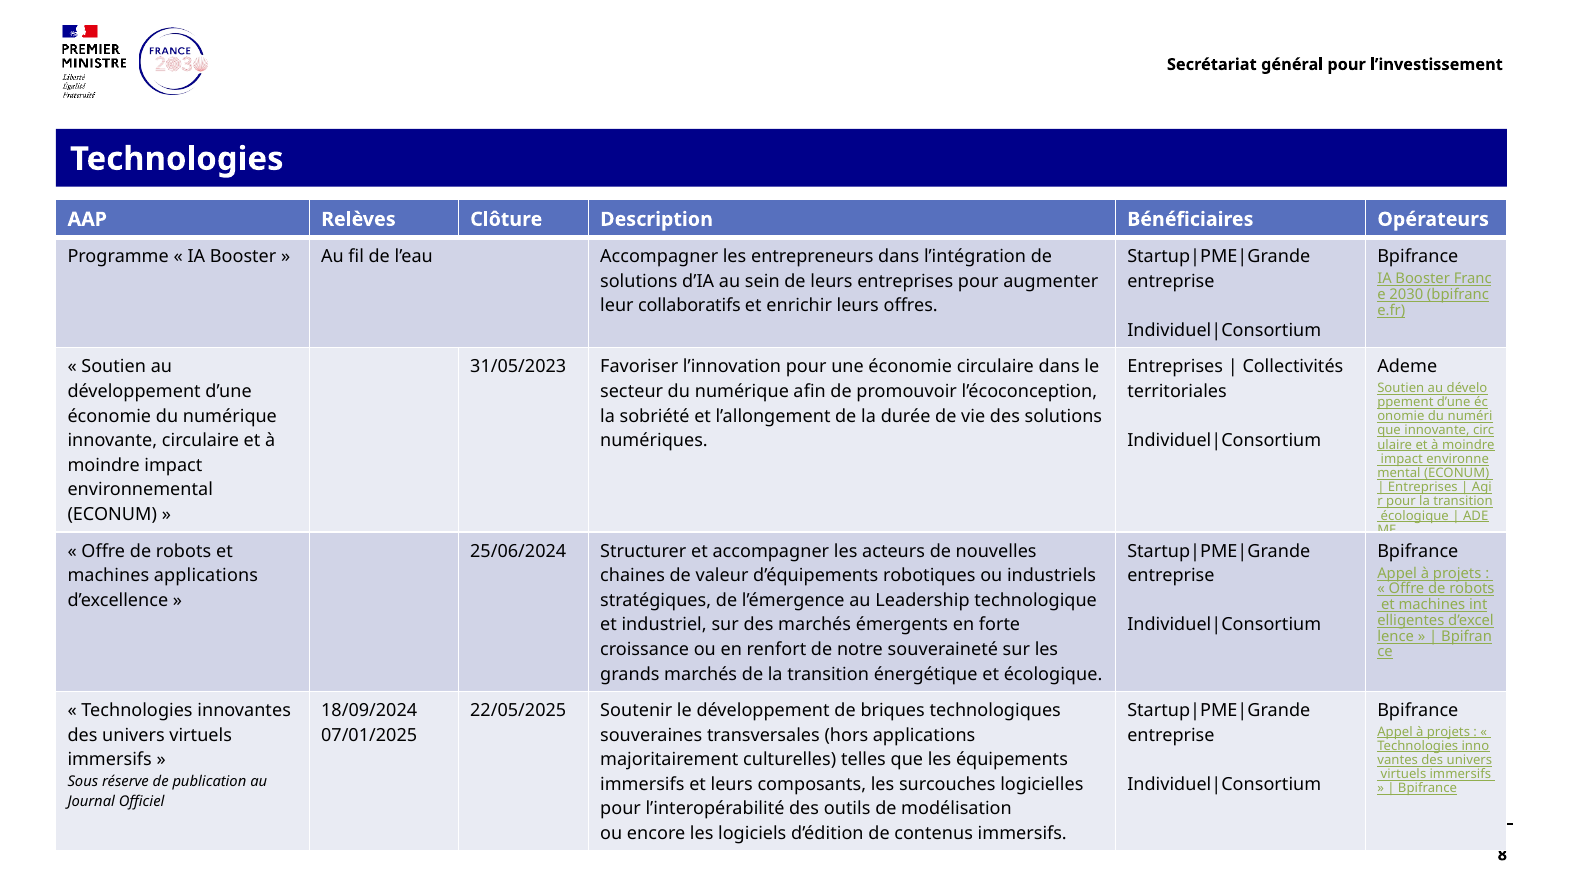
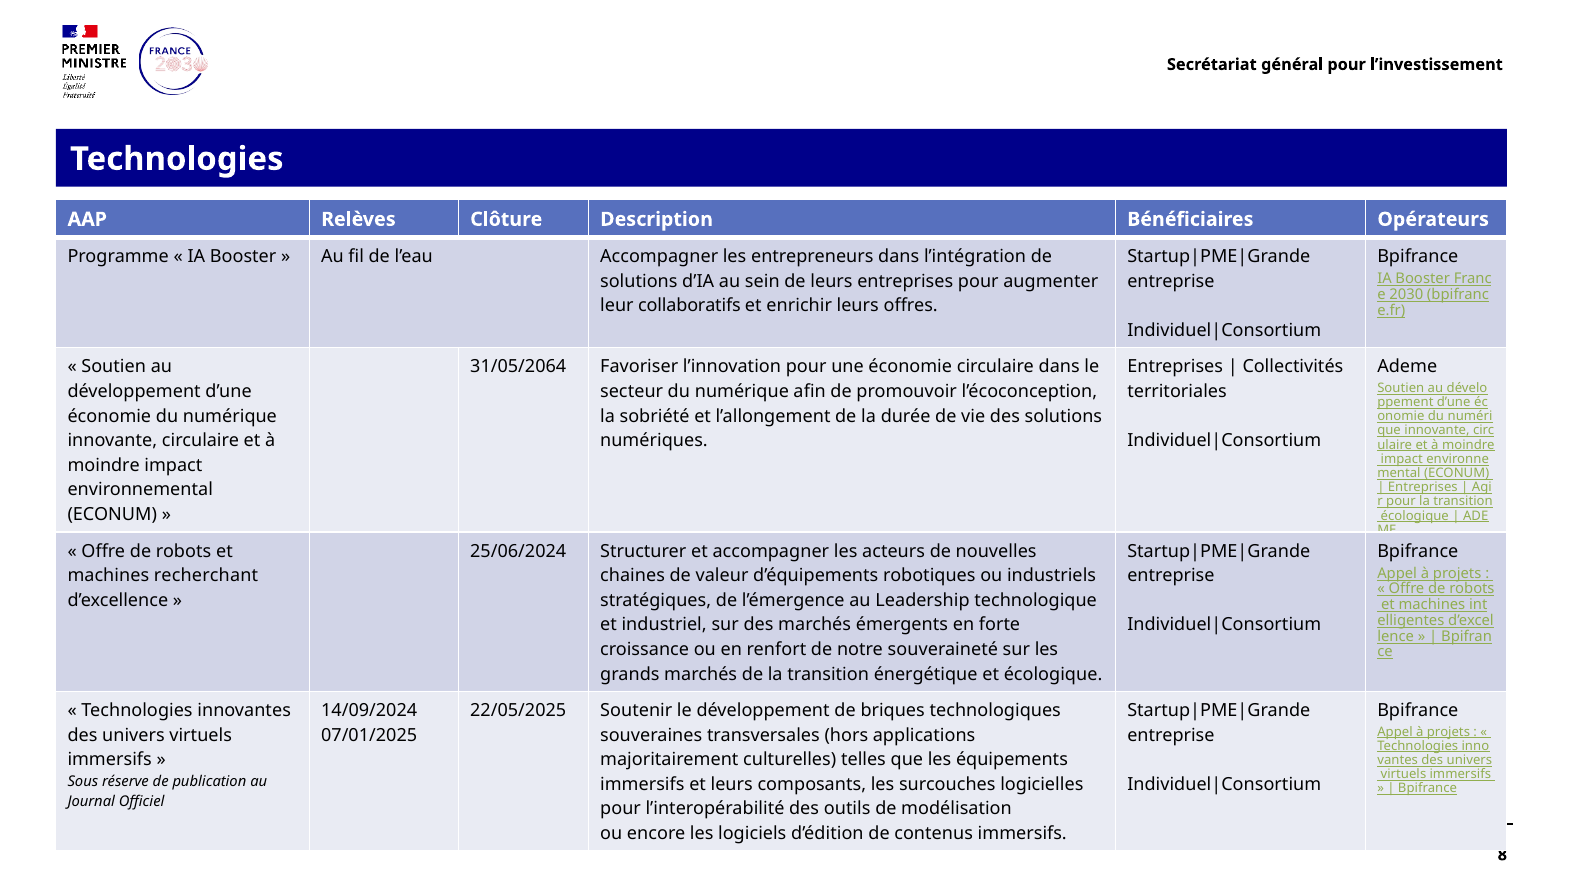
31/05/2023: 31/05/2023 -> 31/05/2064
machines applications: applications -> recherchant
18/09/2024: 18/09/2024 -> 14/09/2024
